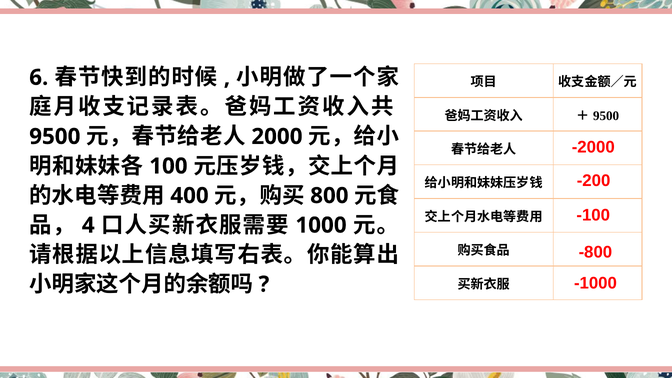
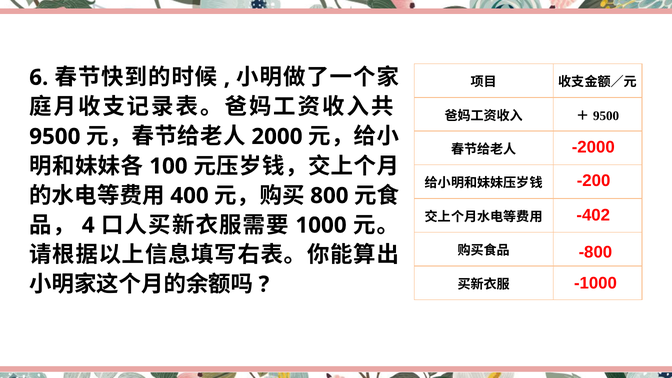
-100: -100 -> -402
